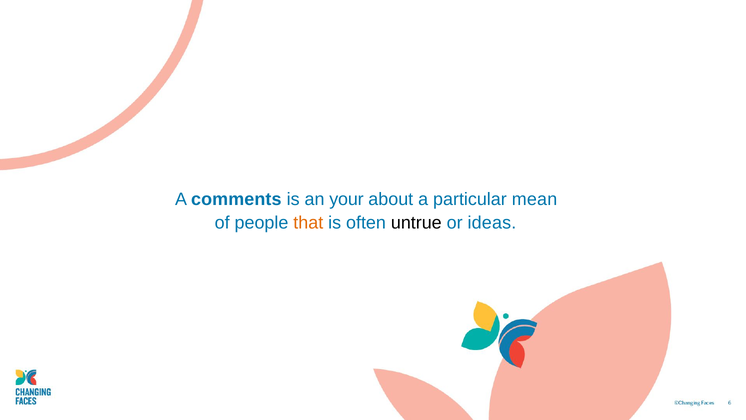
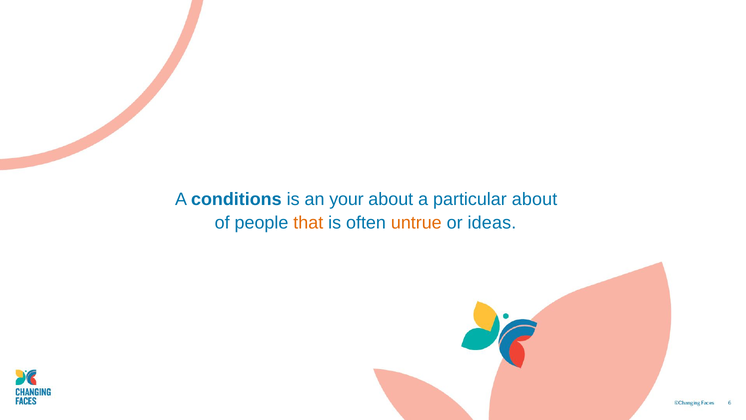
comments: comments -> conditions
particular mean: mean -> about
untrue colour: black -> orange
